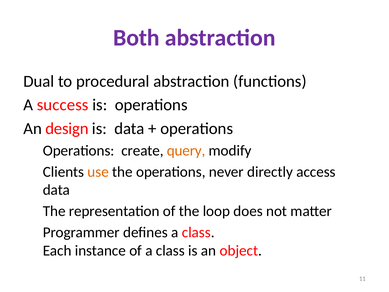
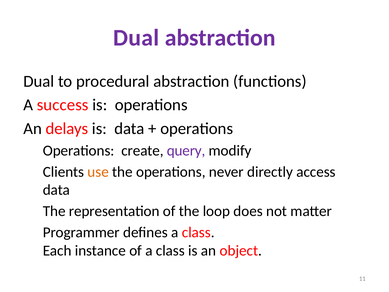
Both at (136, 38): Both -> Dual
design: design -> delays
query colour: orange -> purple
